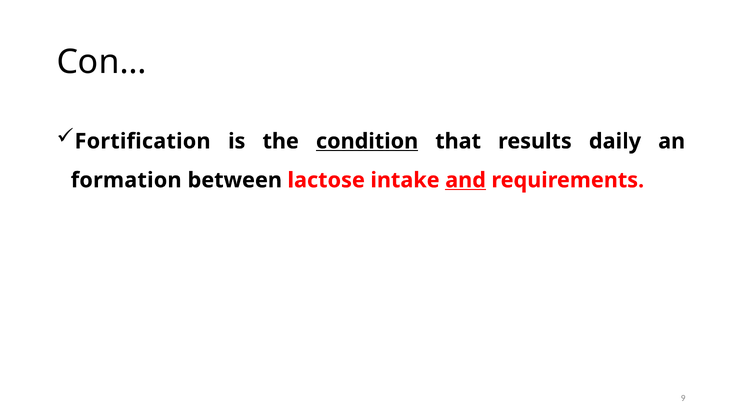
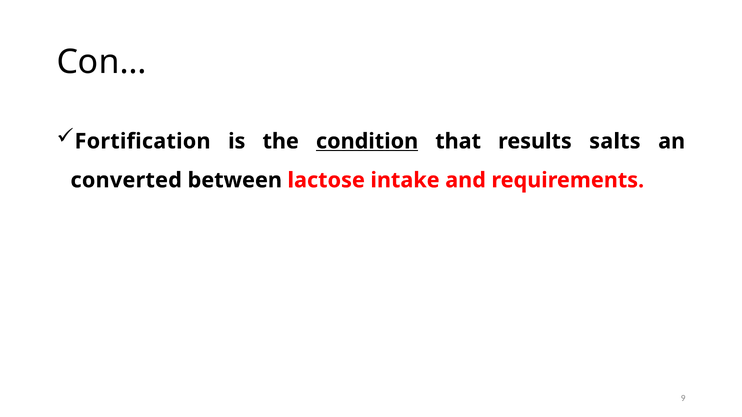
daily: daily -> salts
formation: formation -> converted
and underline: present -> none
